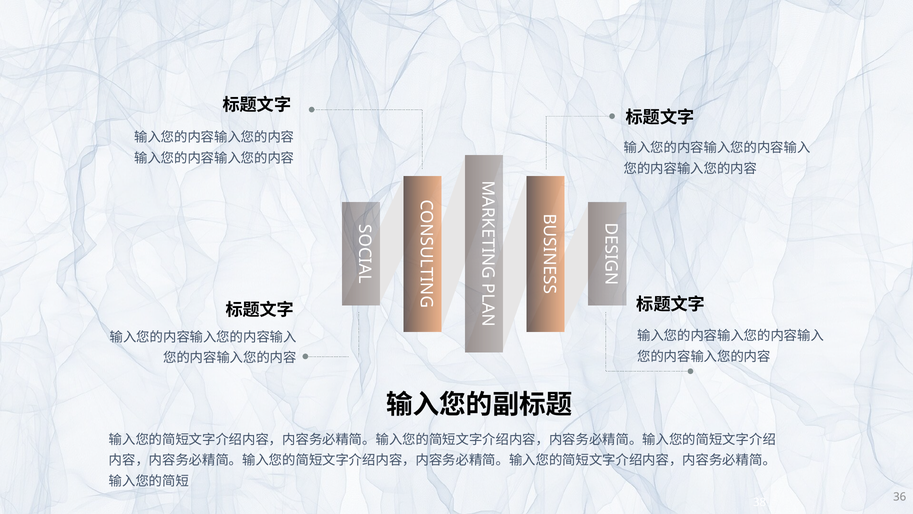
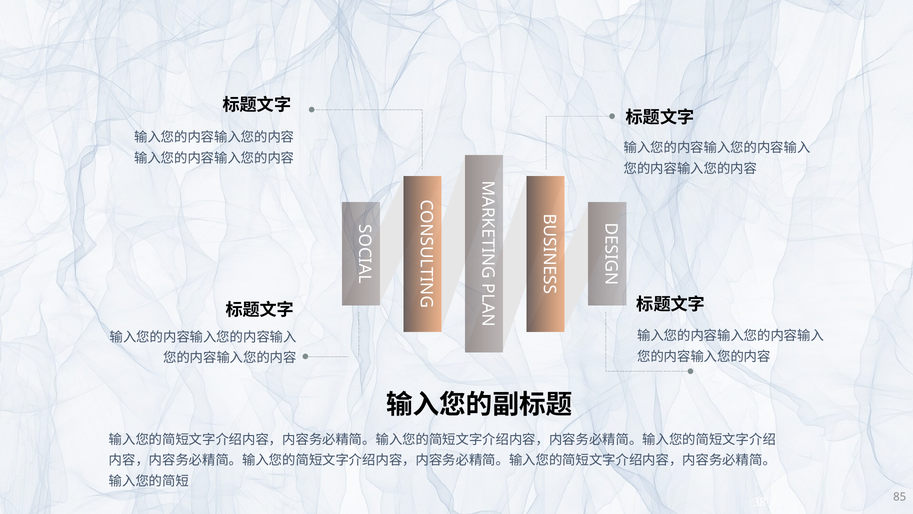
36: 36 -> 85
